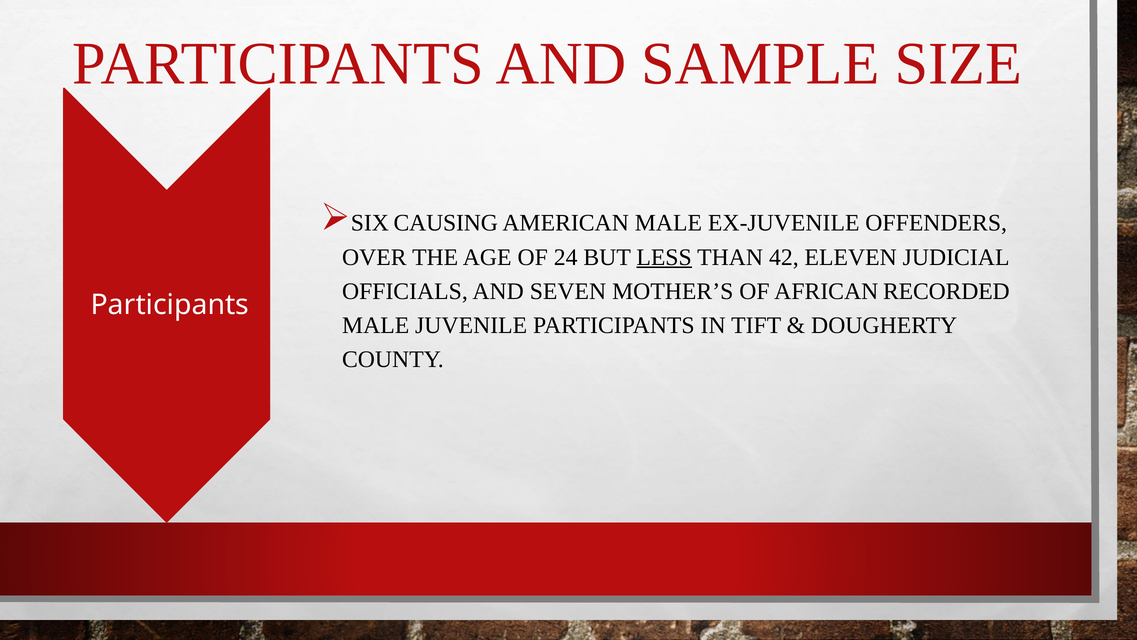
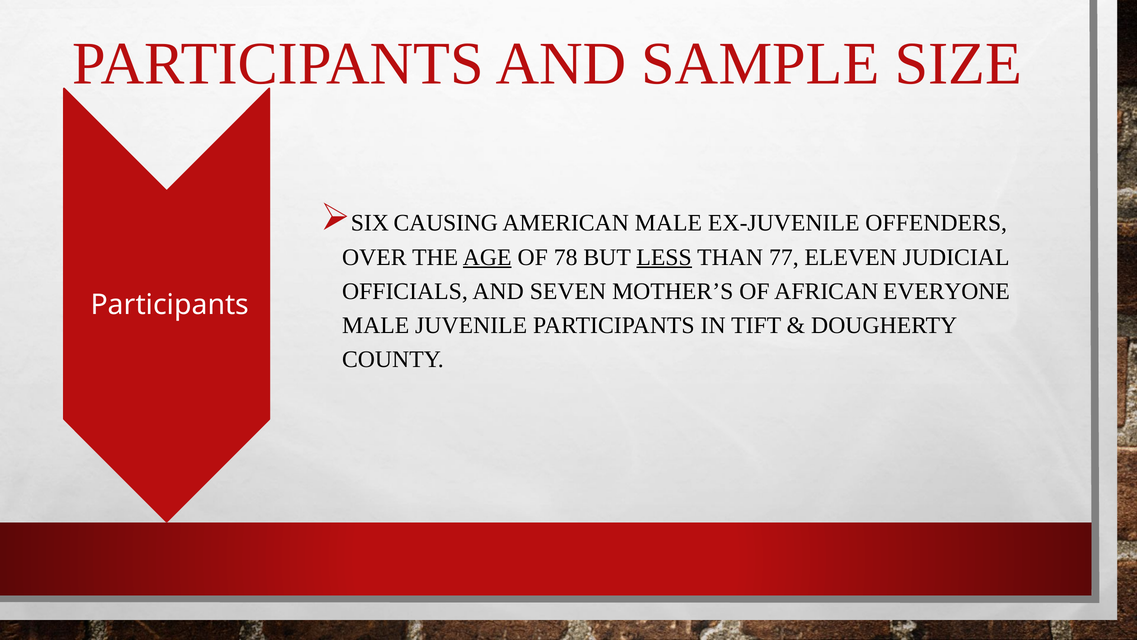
AGE underline: none -> present
24: 24 -> 78
42: 42 -> 77
RECORDED: RECORDED -> EVERYONE
